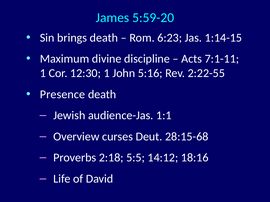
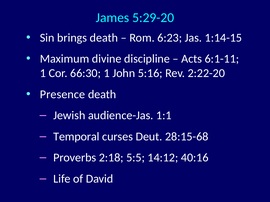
5:59-20: 5:59-20 -> 5:29-20
7:1-11: 7:1-11 -> 6:1-11
12:30: 12:30 -> 66:30
2:22-55: 2:22-55 -> 2:22-20
Overview: Overview -> Temporal
18:16: 18:16 -> 40:16
